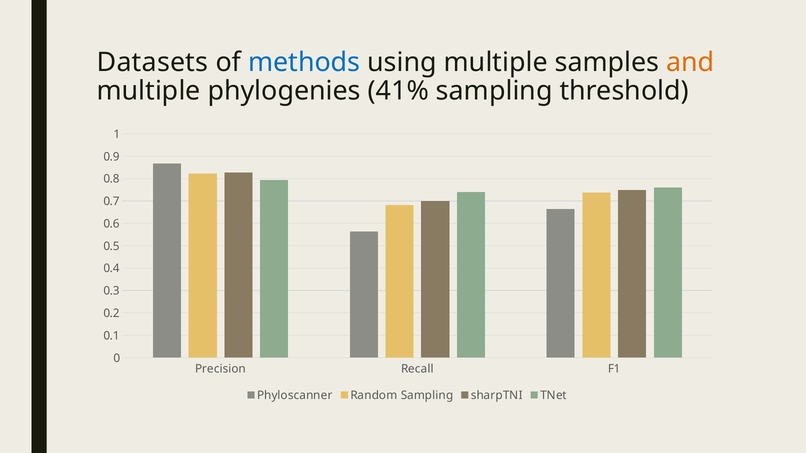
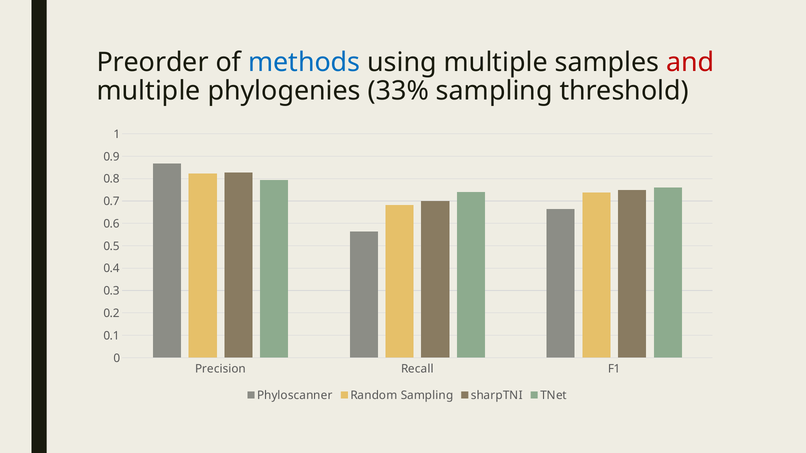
Datasets: Datasets -> Preorder
and colour: orange -> red
41%: 41% -> 33%
